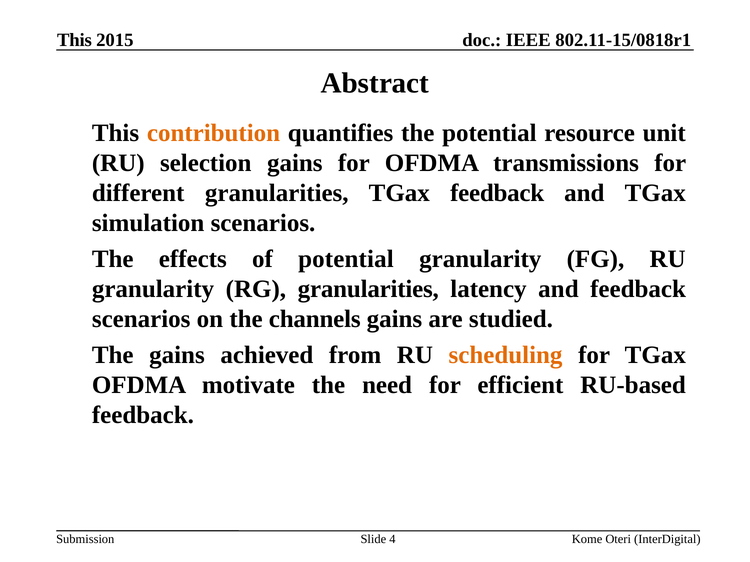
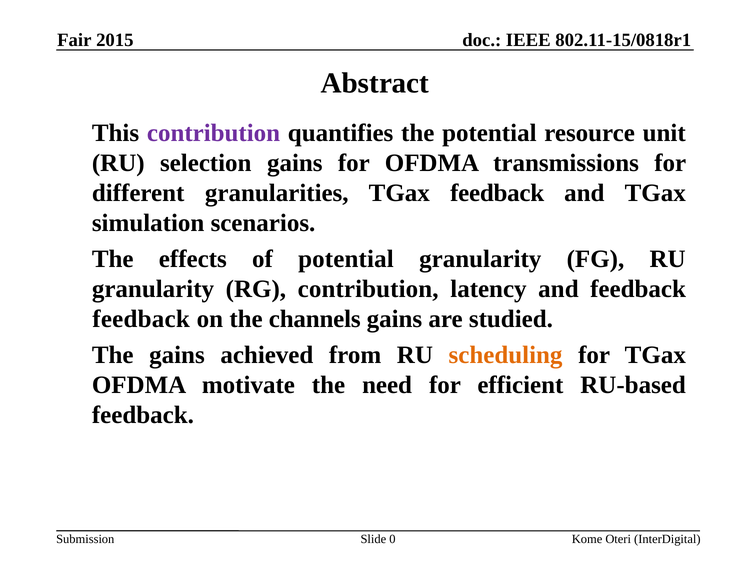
This at (74, 40): This -> Fair
contribution at (214, 133) colour: orange -> purple
RG granularities: granularities -> contribution
scenarios at (141, 319): scenarios -> feedback
4: 4 -> 0
